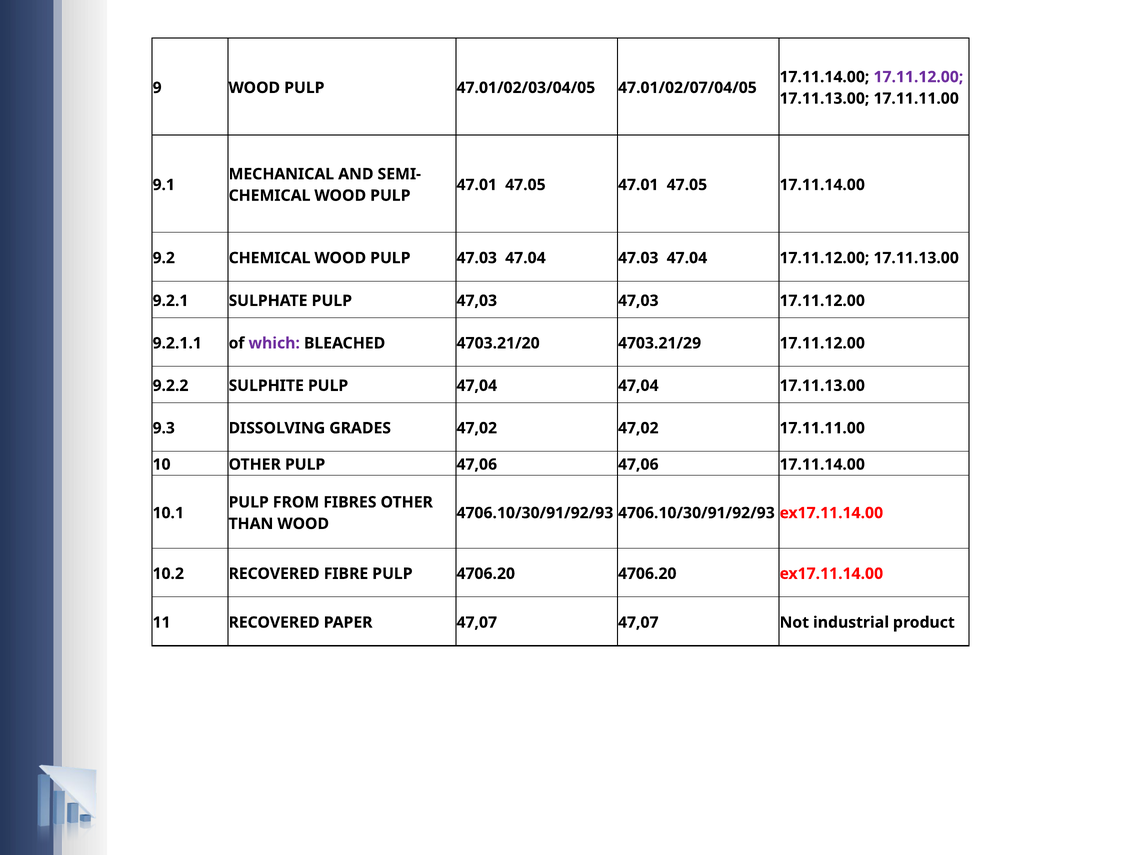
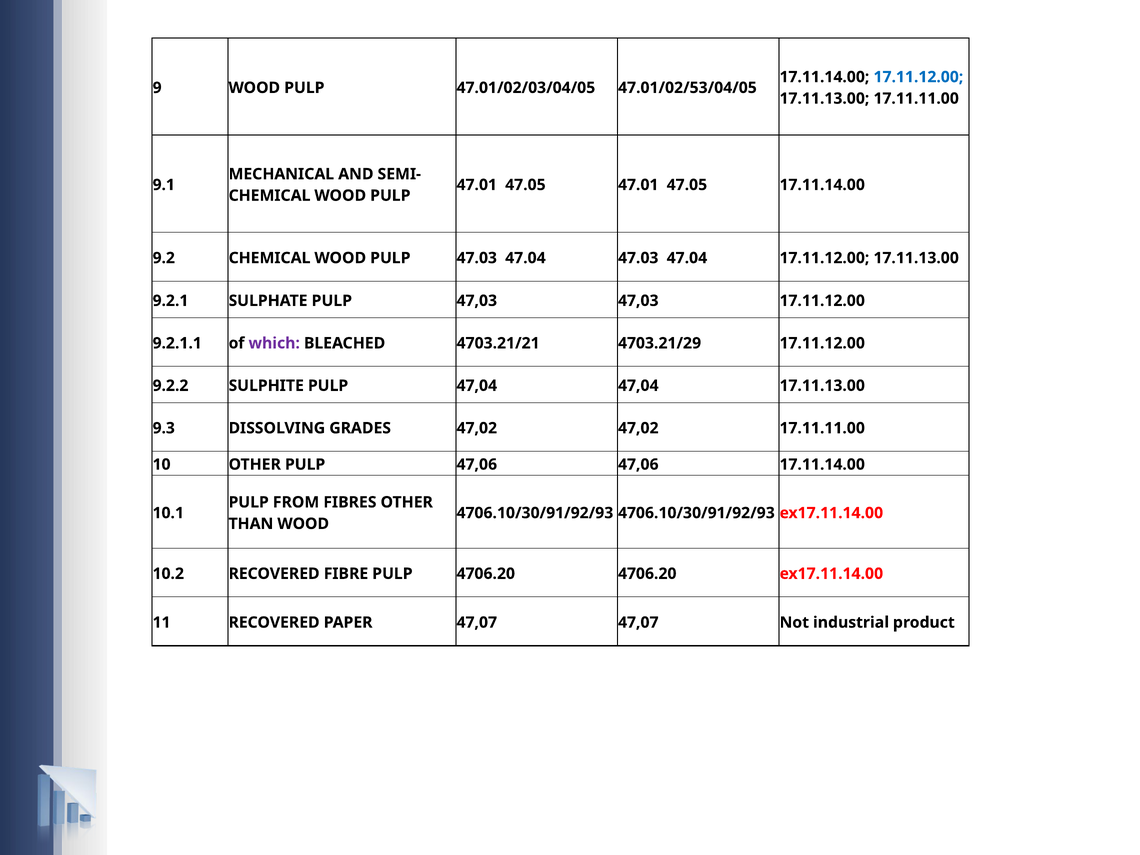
17.11.12.00 at (918, 77) colour: purple -> blue
47.01/02/07/04/05: 47.01/02/07/04/05 -> 47.01/02/53/04/05
4703.21/20: 4703.21/20 -> 4703.21/21
